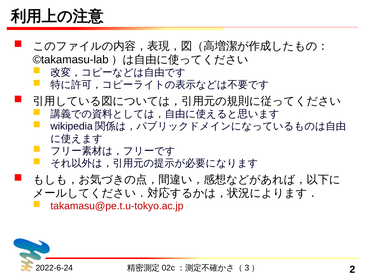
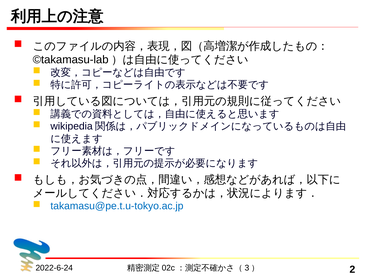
takamasu@pe.t.u-tokyo.ac.jp colour: red -> blue
